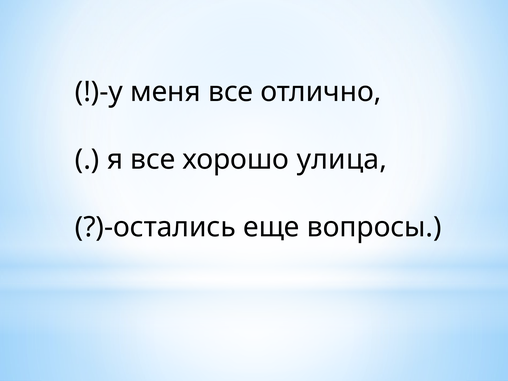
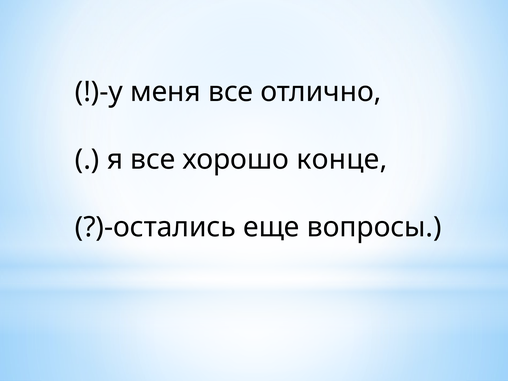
улица: улица -> конце
